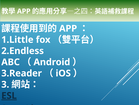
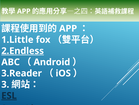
2.Endless underline: none -> present
